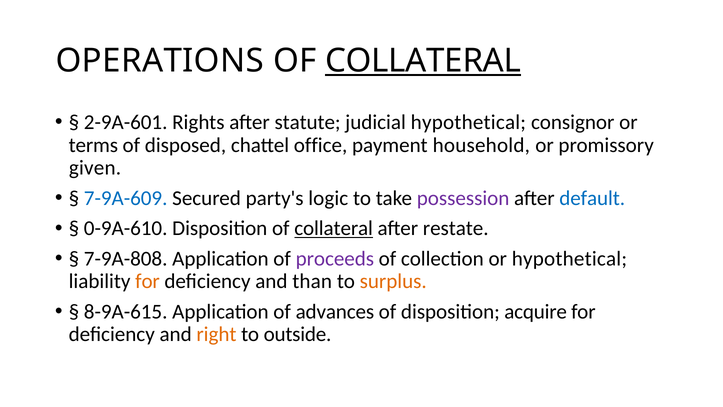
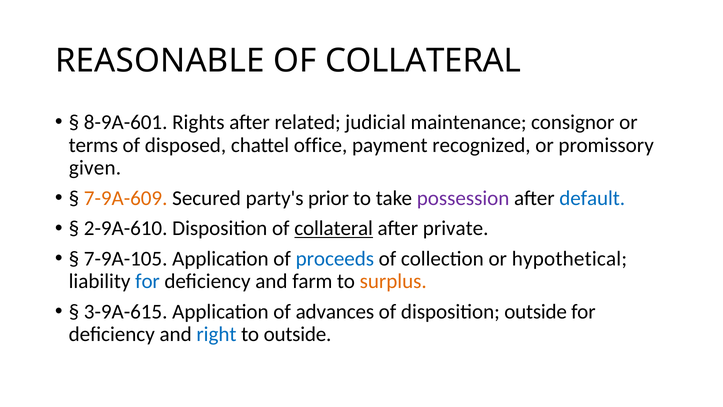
OPERATIONS: OPERATIONS -> REASONABLE
COLLATERAL at (423, 61) underline: present -> none
2-9A-601: 2-9A-601 -> 8-9A-601
statute: statute -> related
judicial hypothetical: hypothetical -> maintenance
household: household -> recognized
7-9A-609 colour: blue -> orange
logic: logic -> prior
0-9A-610: 0-9A-610 -> 2-9A-610
restate: restate -> private
7-9A-808: 7-9A-808 -> 7-9A-105
proceeds colour: purple -> blue
for at (148, 281) colour: orange -> blue
than: than -> farm
8-9A-615: 8-9A-615 -> 3-9A-615
disposition acquire: acquire -> outside
right colour: orange -> blue
